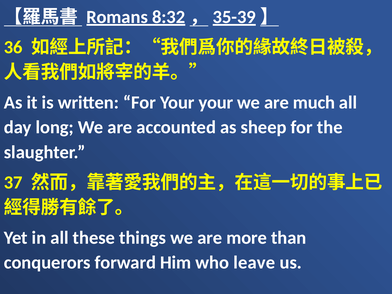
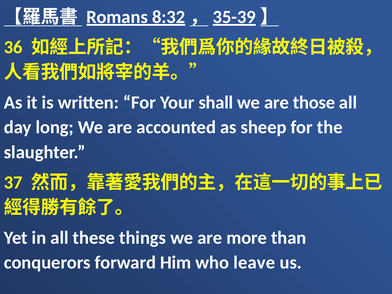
Your your: your -> shall
much: much -> those
